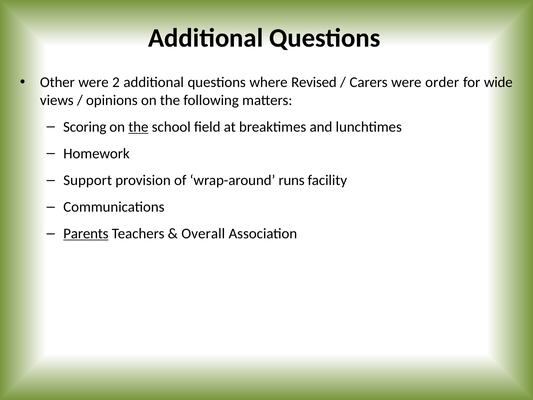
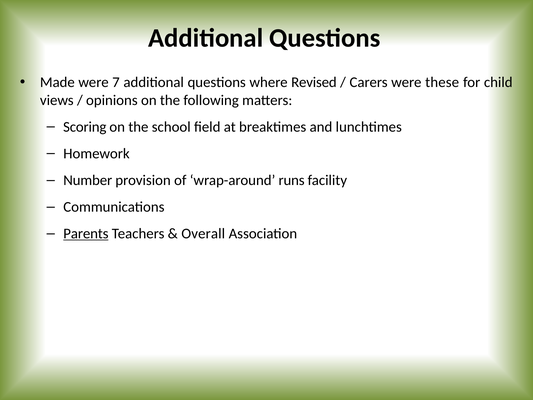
Other: Other -> Made
2: 2 -> 7
order: order -> these
wide: wide -> child
the at (138, 127) underline: present -> none
Support: Support -> Number
